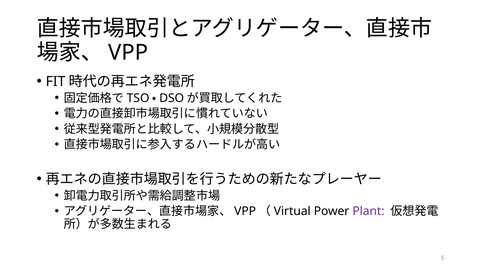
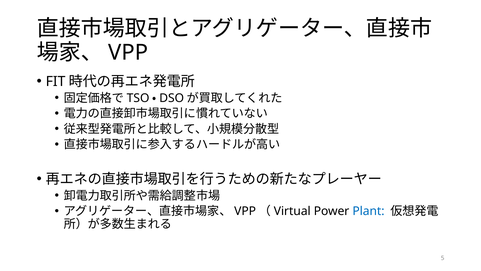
Plant colour: purple -> blue
